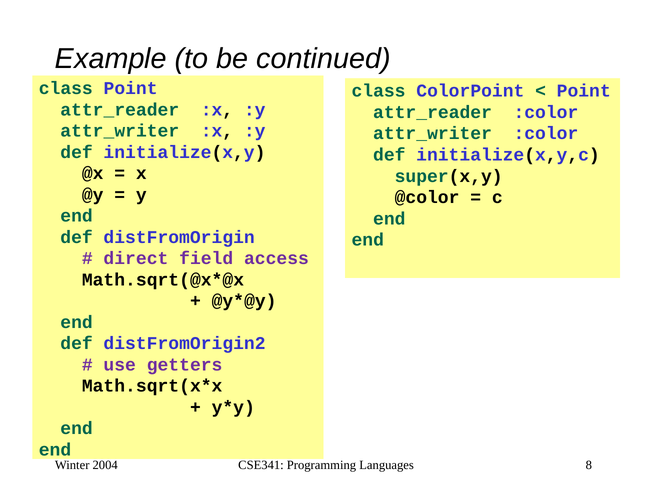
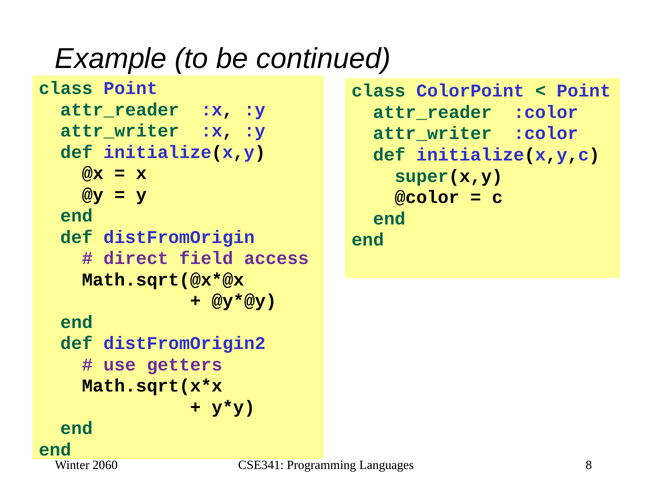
2004: 2004 -> 2060
